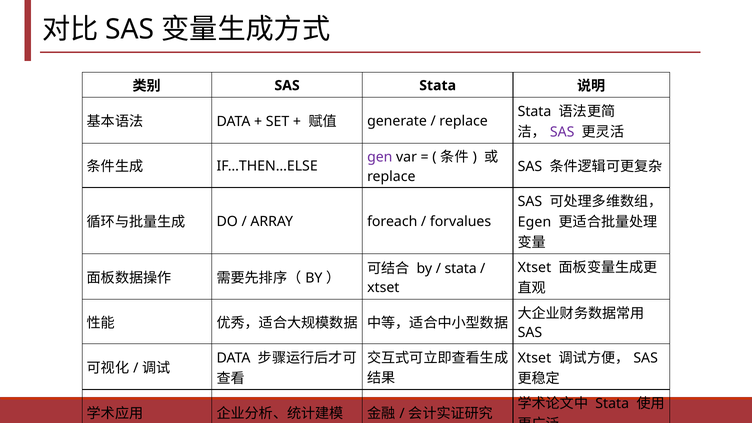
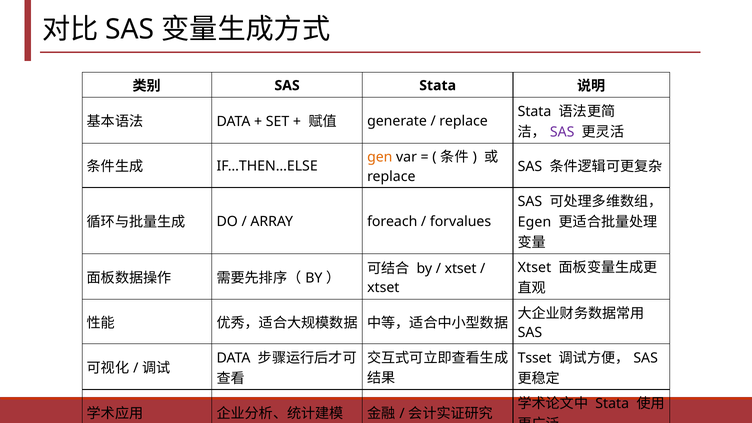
gen colour: purple -> orange
stata at (461, 268): stata -> xtset
Xtset at (534, 358): Xtset -> Tsset
